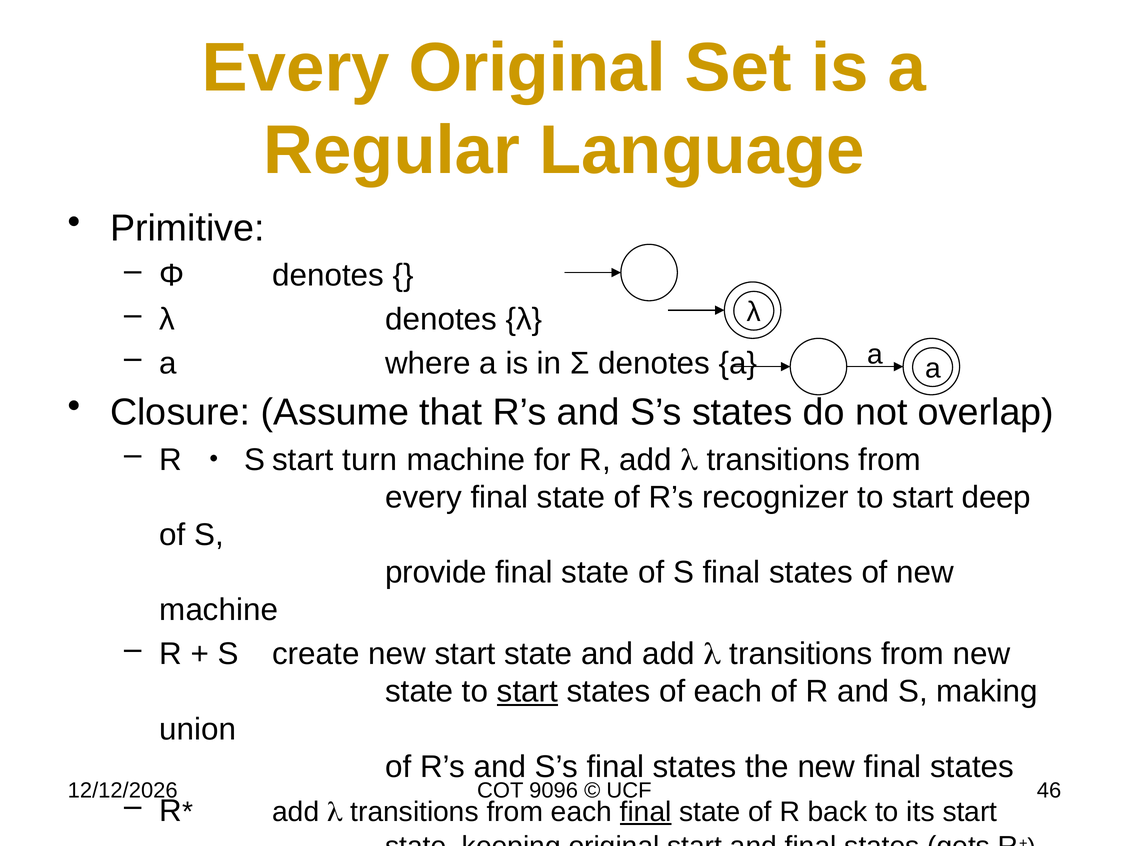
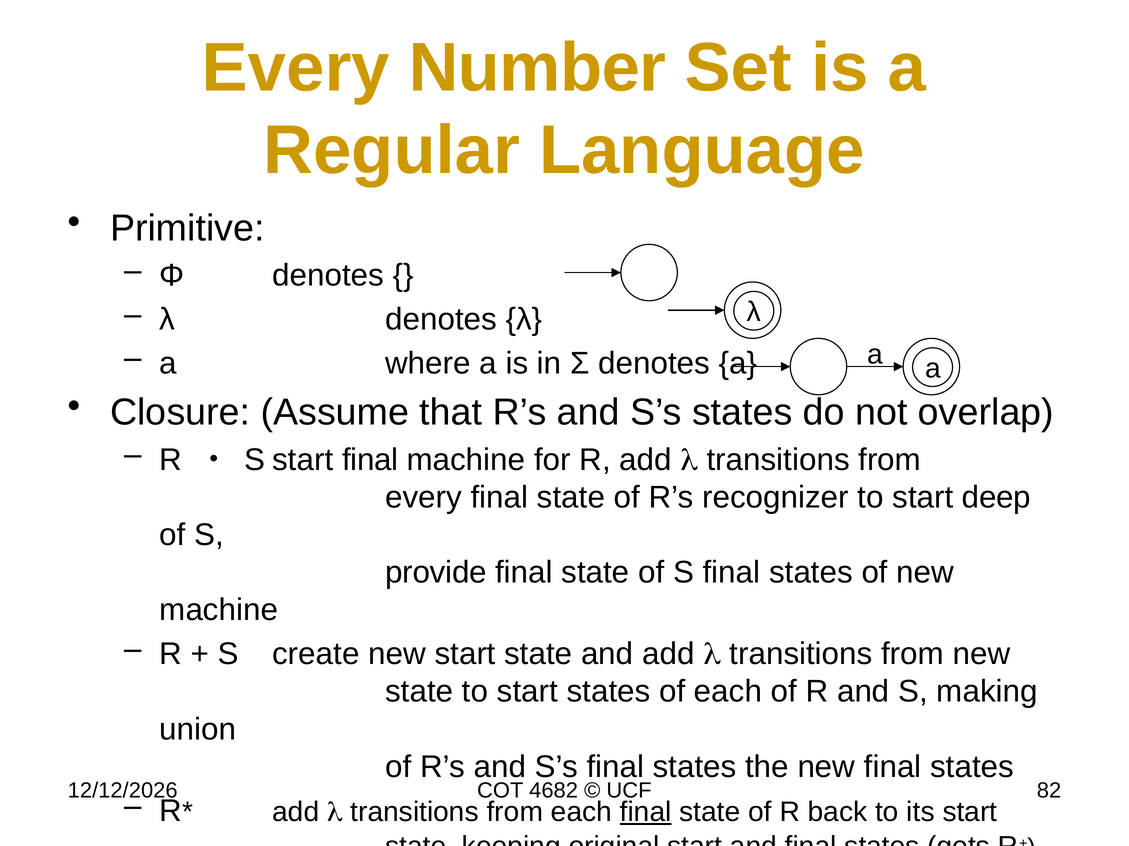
Every Original: Original -> Number
turn at (370, 460): turn -> final
start at (527, 692) underline: present -> none
9096: 9096 -> 4682
46: 46 -> 82
